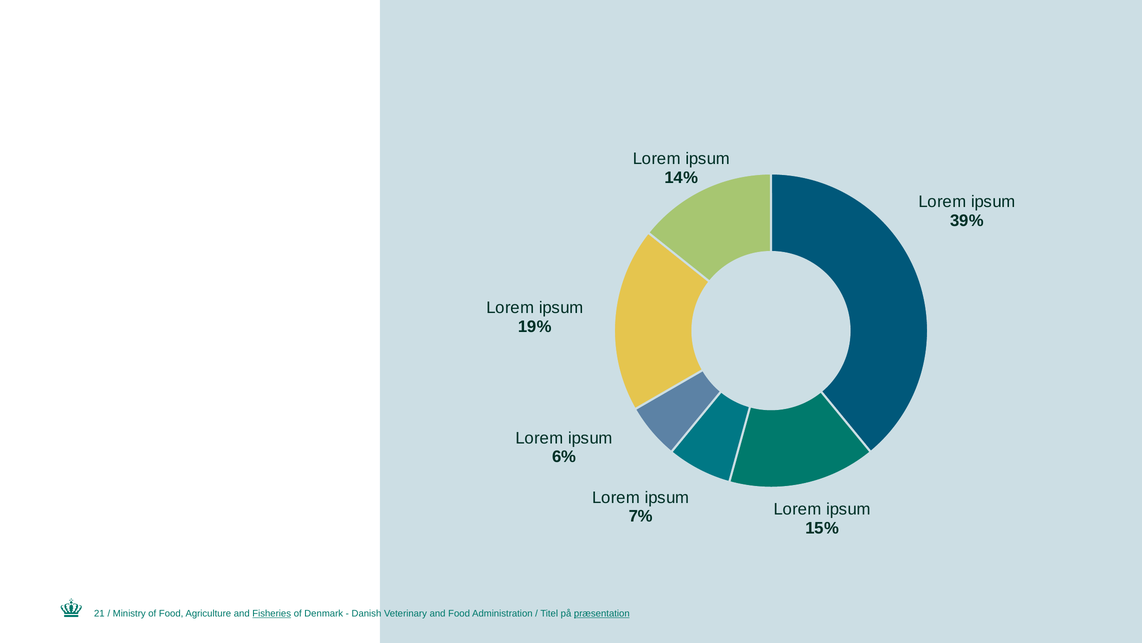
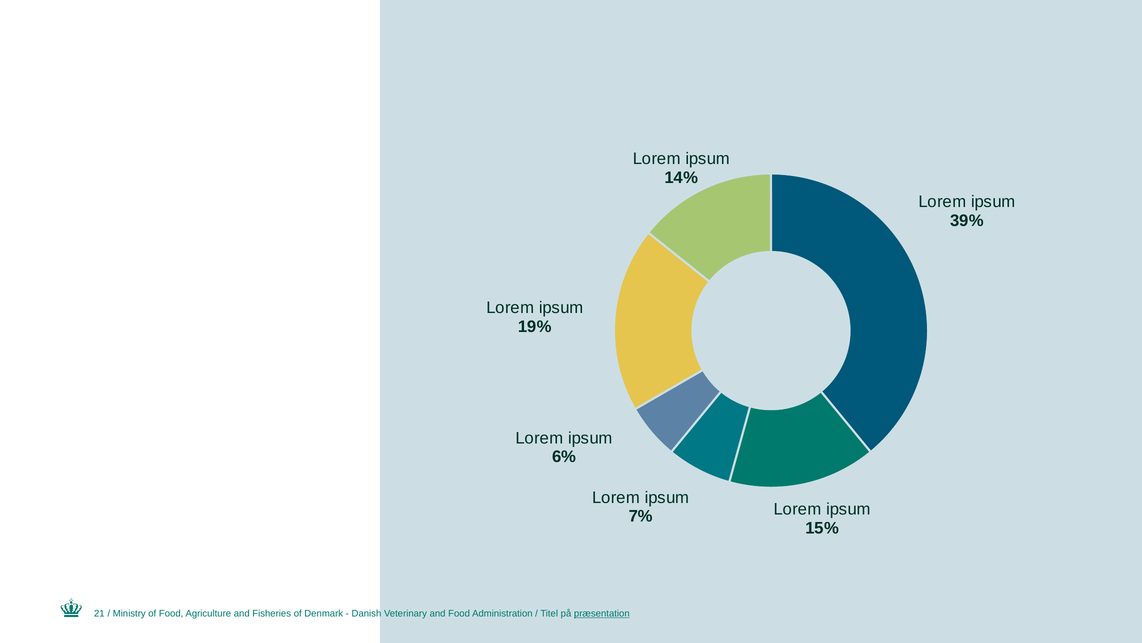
Fisheries underline: present -> none
